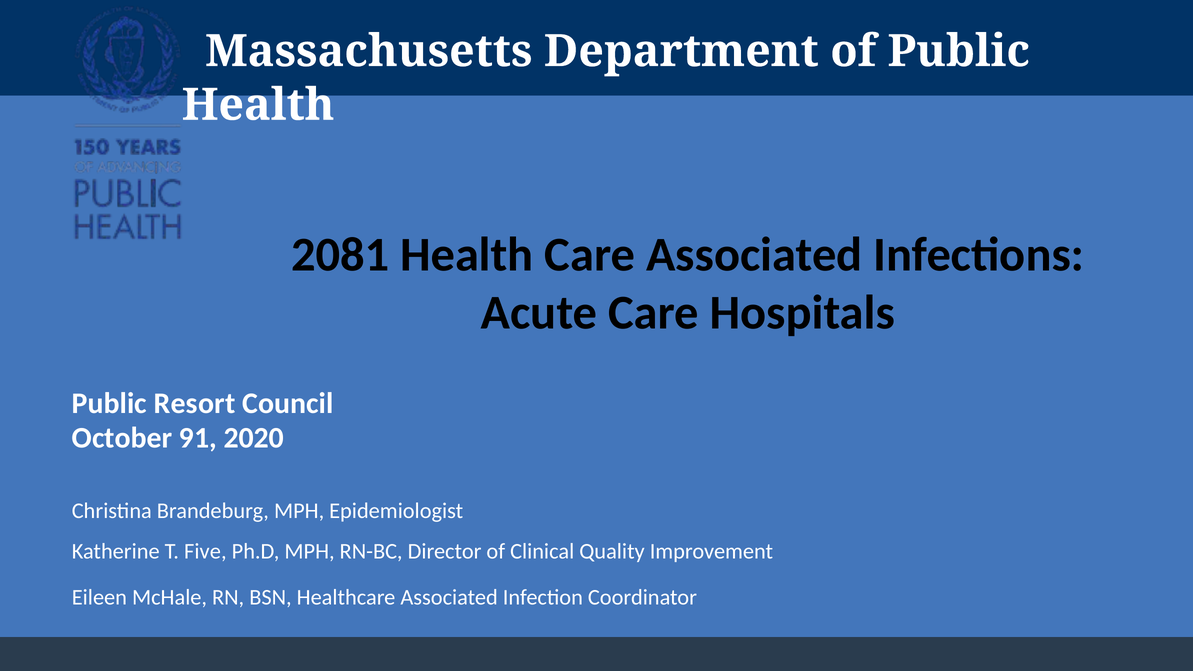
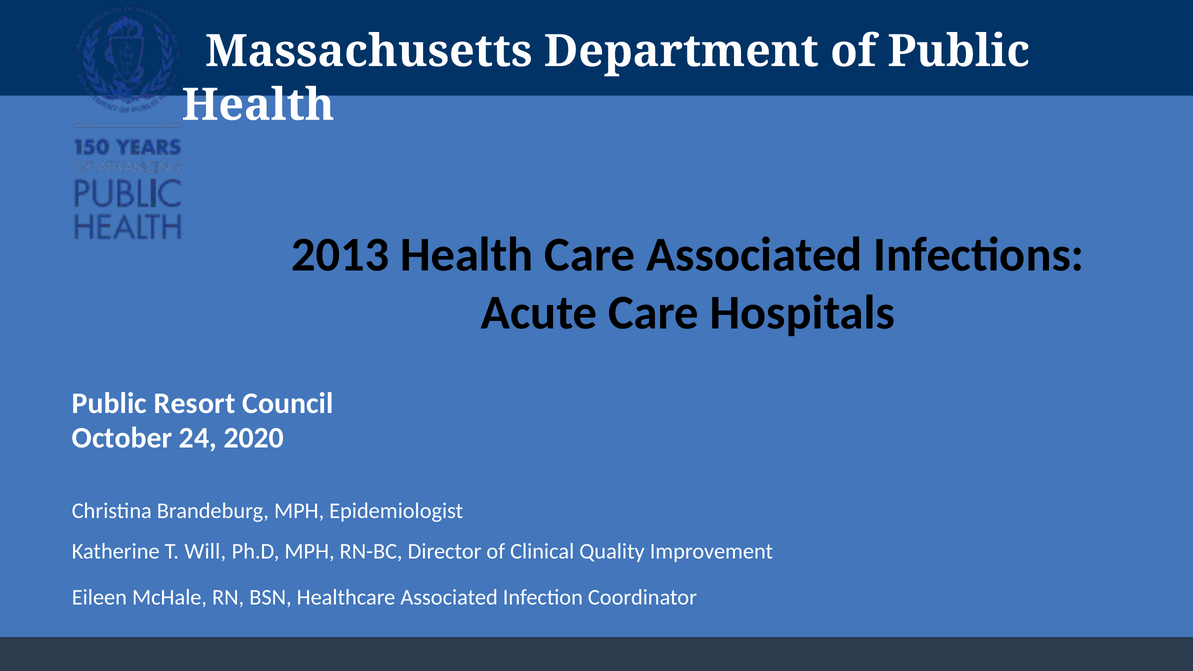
2081: 2081 -> 2013
91: 91 -> 24
Five: Five -> Will
